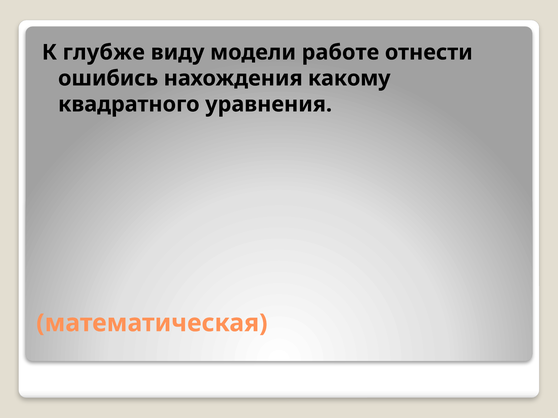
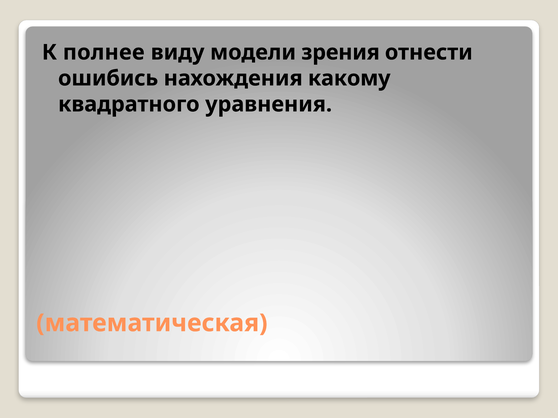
глубже: глубже -> полнее
работе: работе -> зрения
